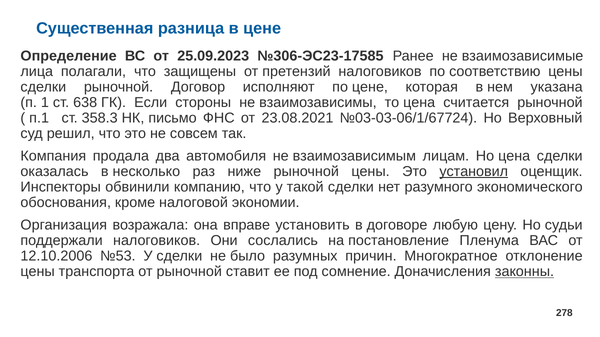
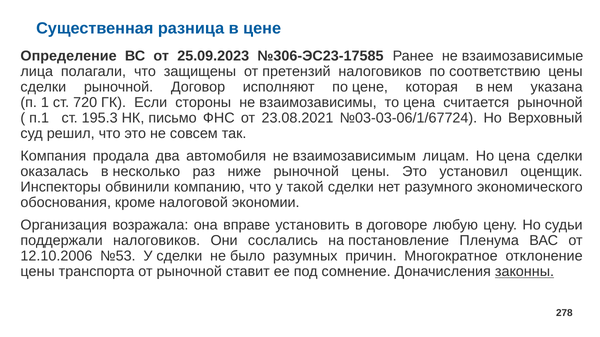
638: 638 -> 720
358.3: 358.3 -> 195.3
установил underline: present -> none
